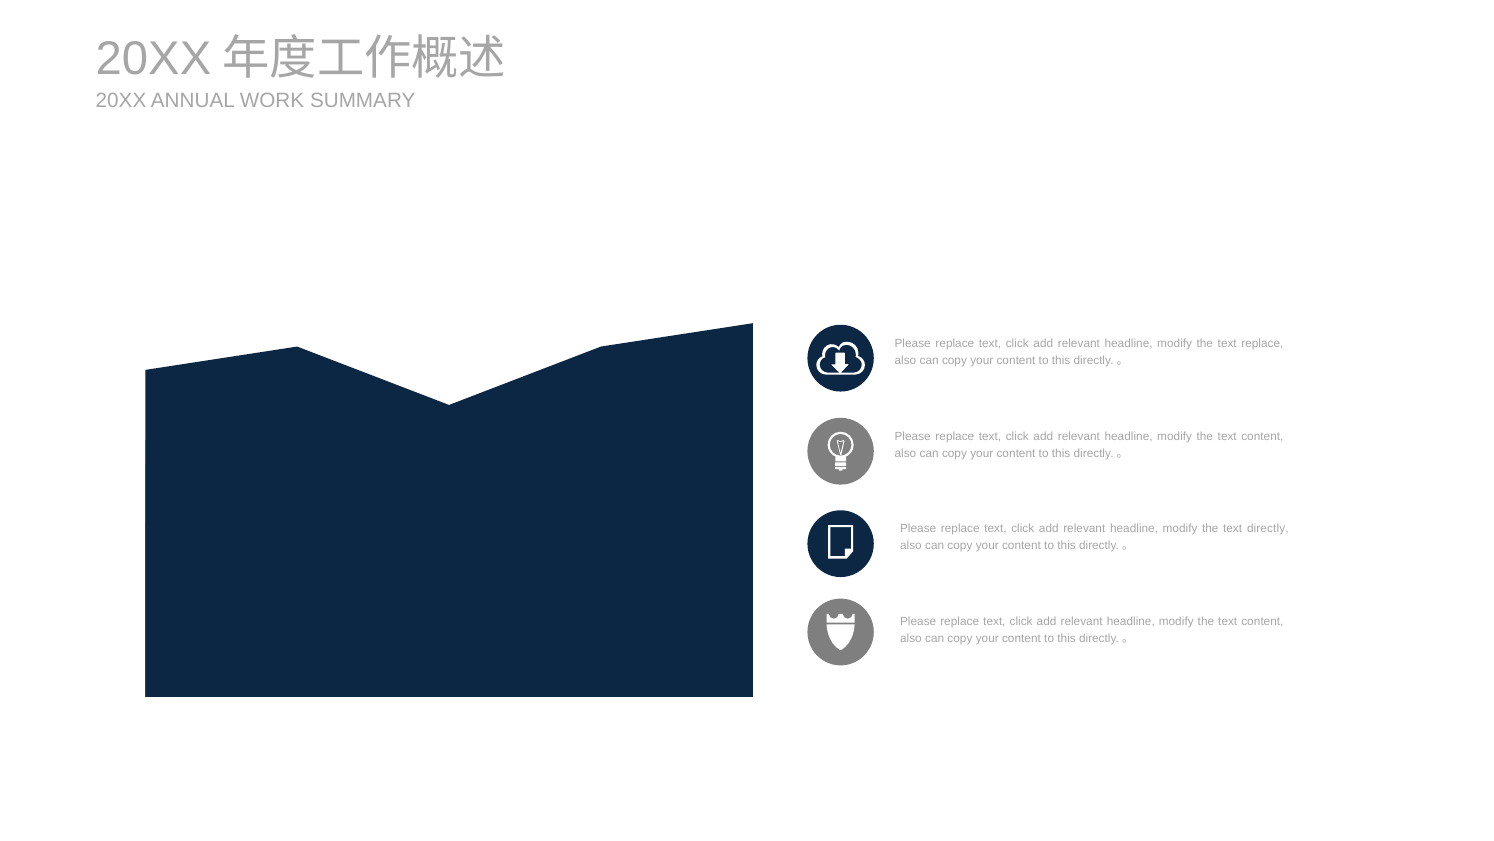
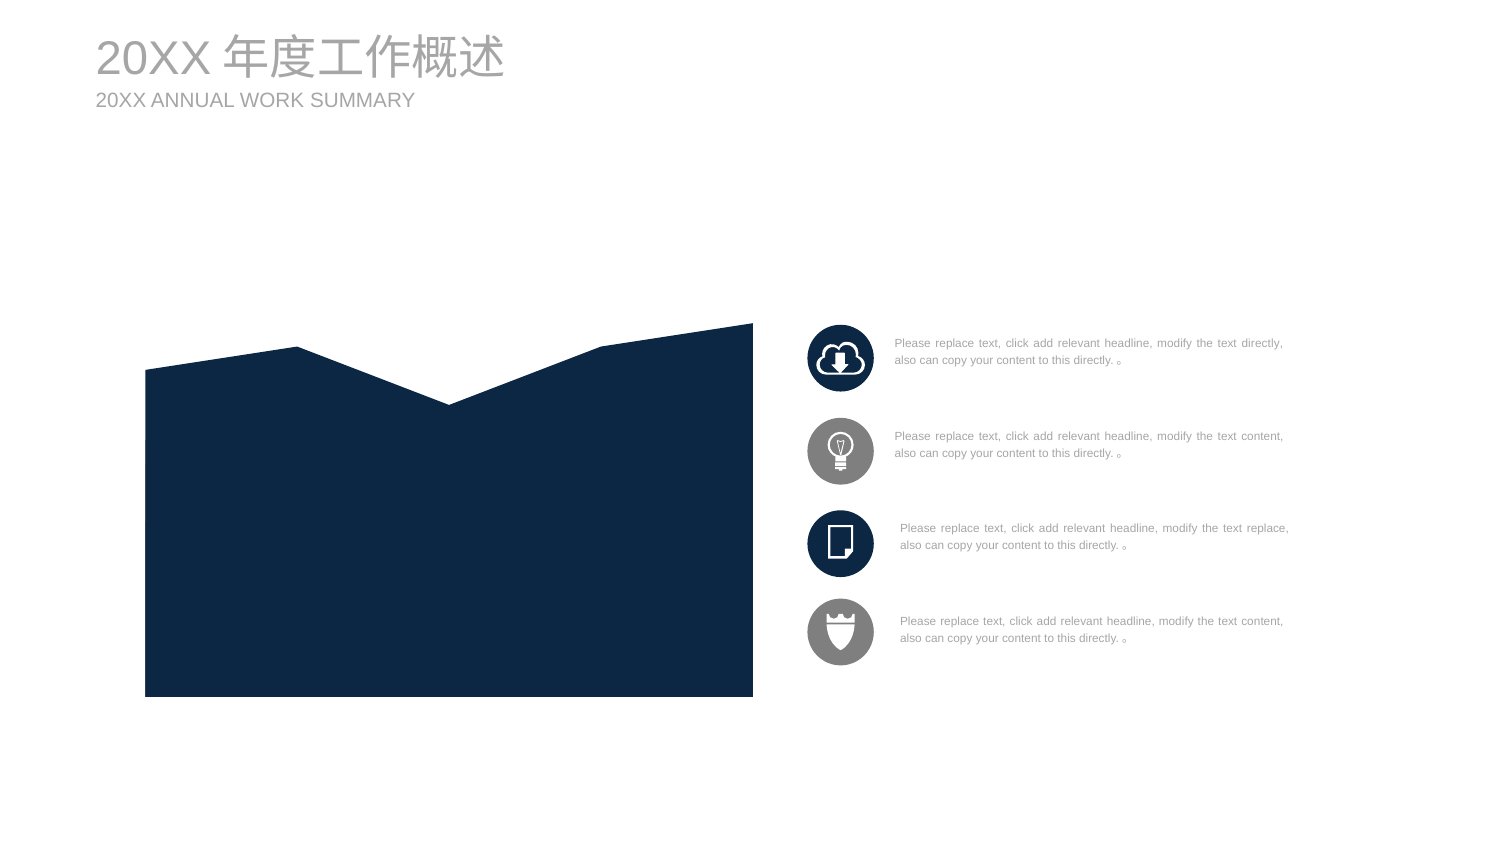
text replace: replace -> directly
text directly: directly -> replace
